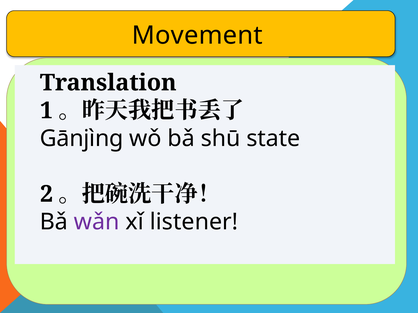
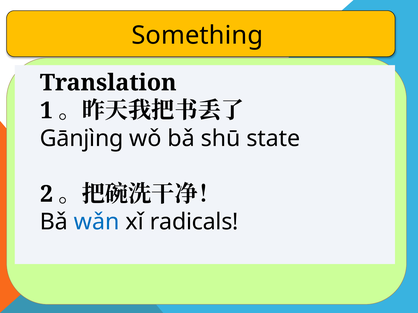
Movement: Movement -> Something
wǎn colour: purple -> blue
listener: listener -> radicals
